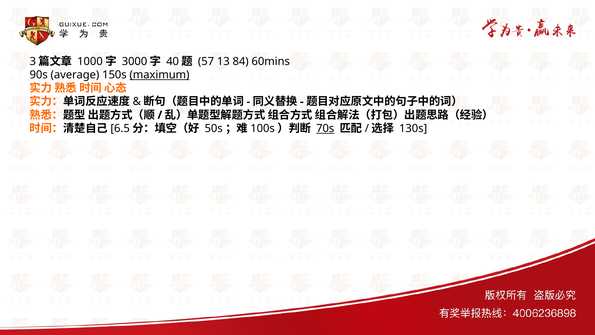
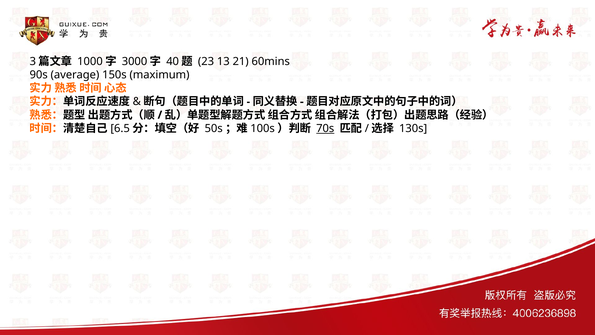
57: 57 -> 23
84: 84 -> 21
maximum underline: present -> none
